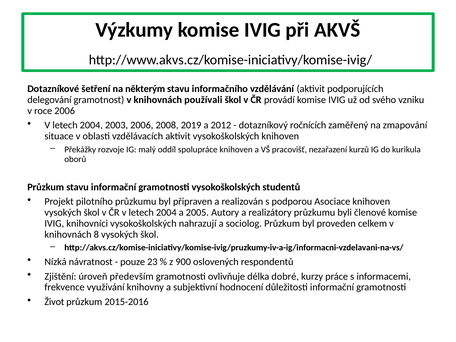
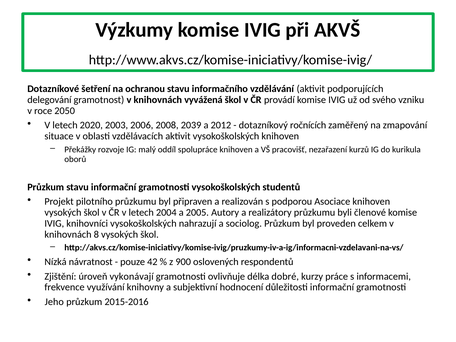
některým: některým -> ochranou
používali: používali -> vyvážená
roce 2006: 2006 -> 2050
2004 at (91, 125): 2004 -> 2020
2019: 2019 -> 2039
23: 23 -> 42
především: především -> vykonávají
Život: Život -> Jeho
